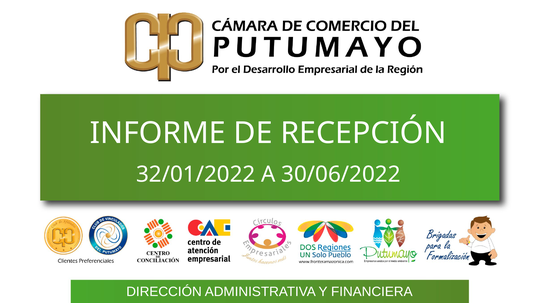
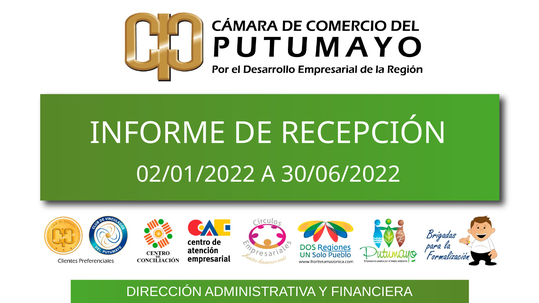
32/01/2022: 32/01/2022 -> 02/01/2022
